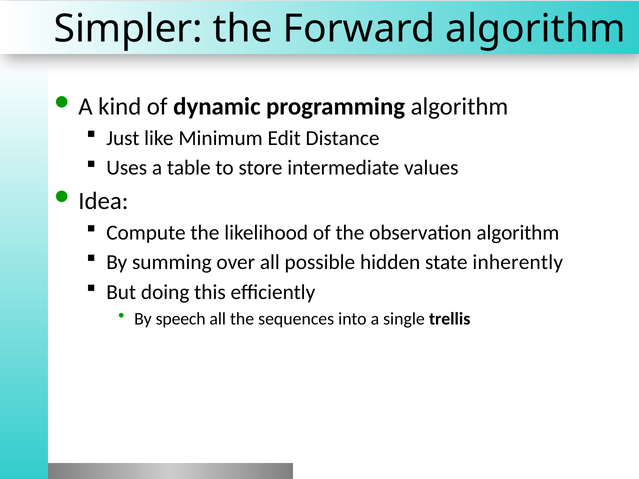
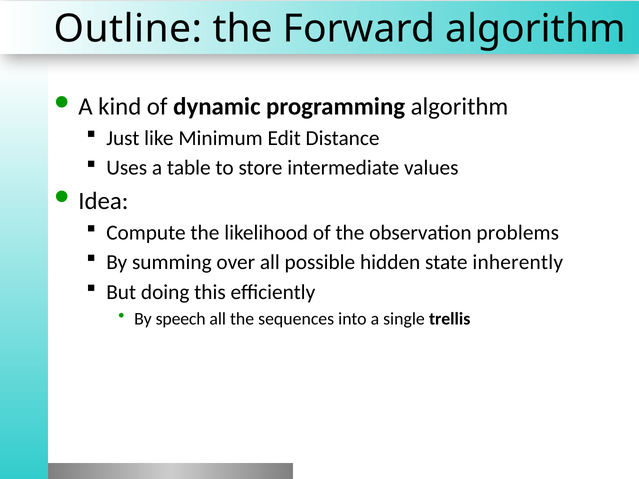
Simpler: Simpler -> Outline
observation algorithm: algorithm -> problems
